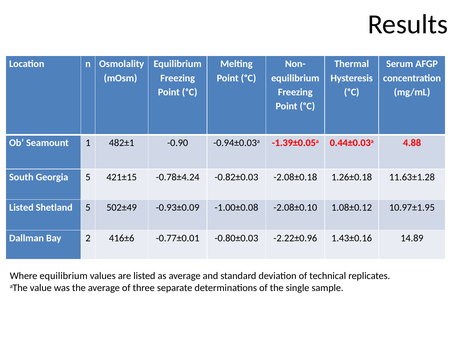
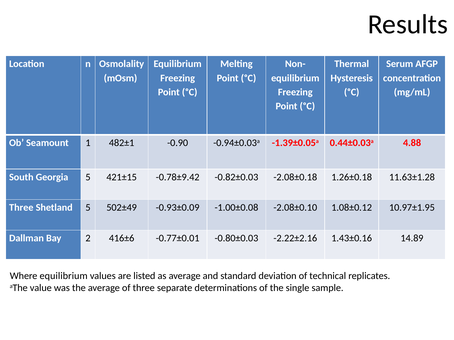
-0.78±4.24: -0.78±4.24 -> -0.78±9.42
Listed at (21, 208): Listed -> Three
-2.22±0.96: -2.22±0.96 -> -2.22±2.16
